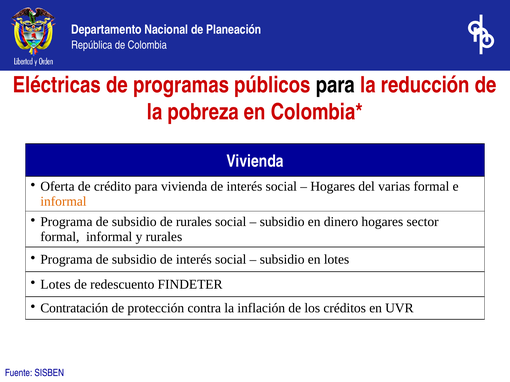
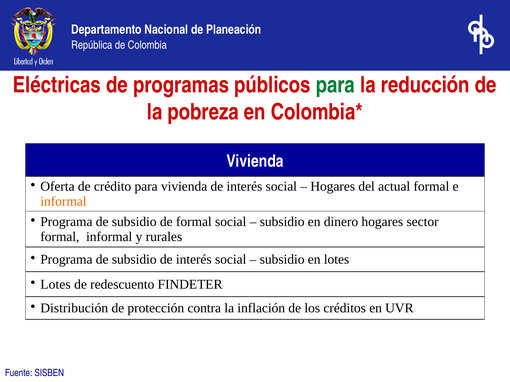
para at (335, 85) colour: black -> green
varias: varias -> actual
de rurales: rurales -> formal
Contratación: Contratación -> Distribución
